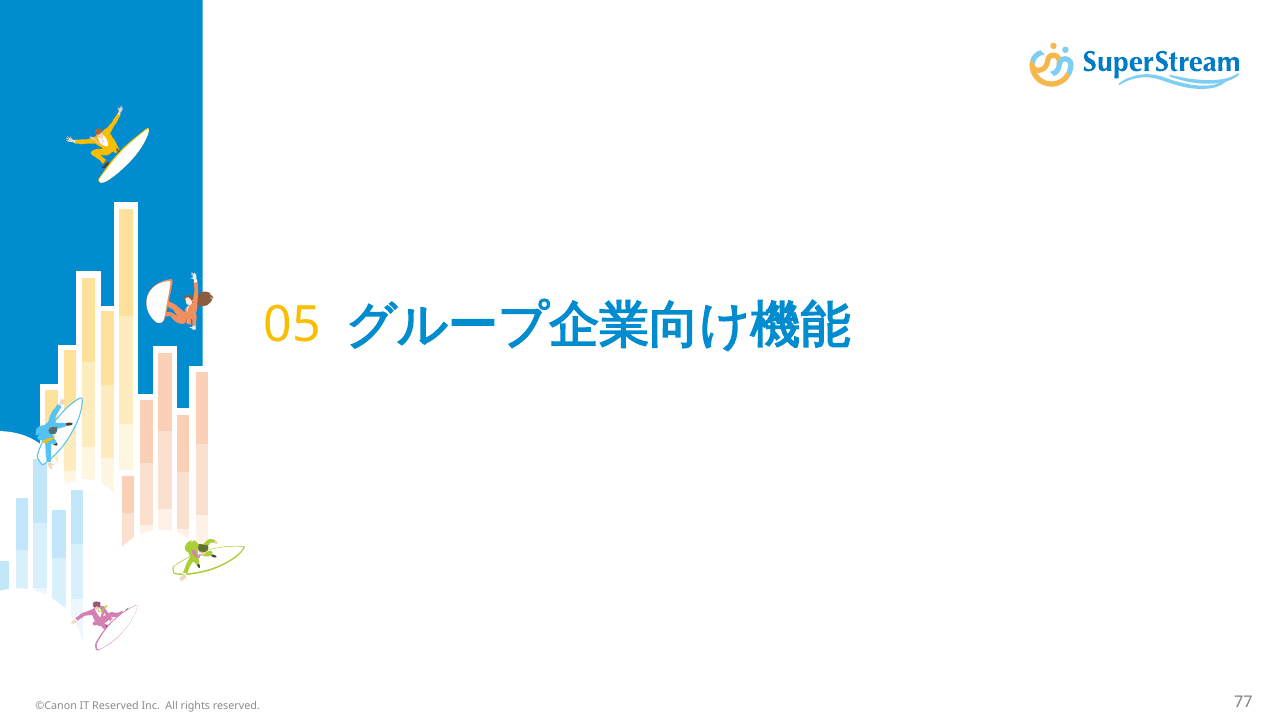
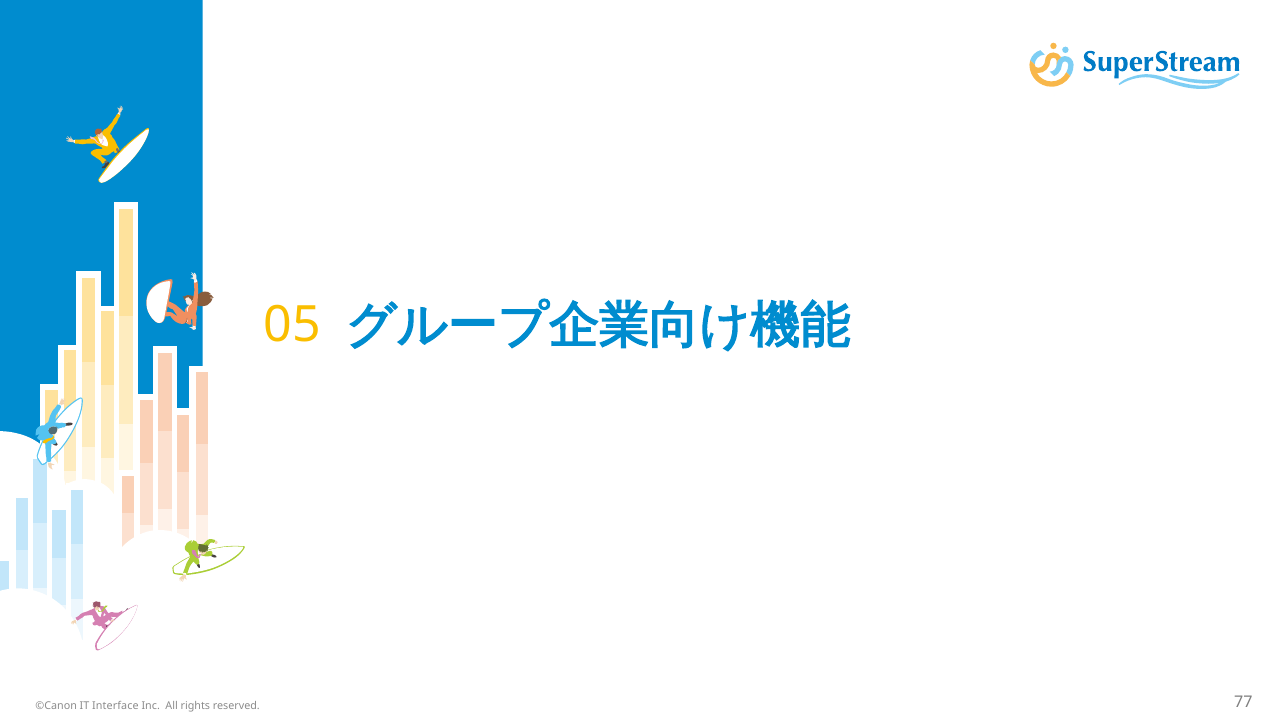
IT Reserved: Reserved -> Interface
